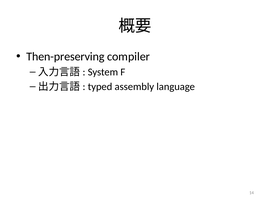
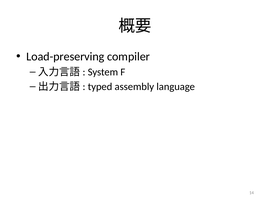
Then-preserving: Then-preserving -> Load-preserving
